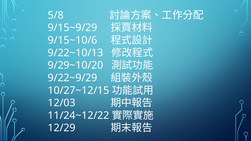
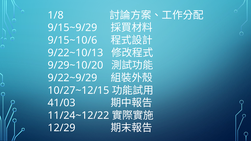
5/8: 5/8 -> 1/8
12/03: 12/03 -> 41/03
